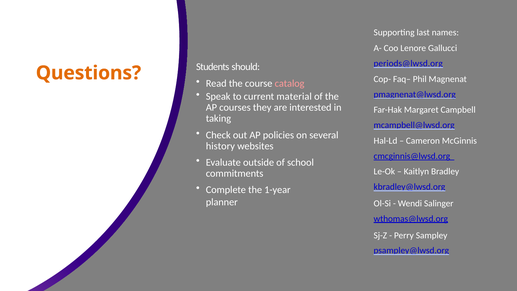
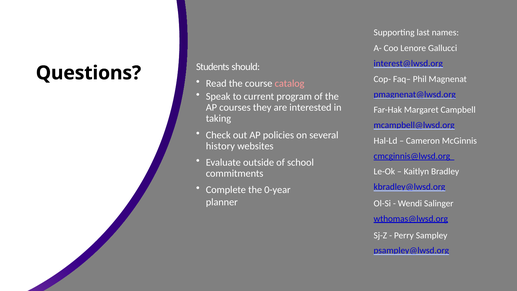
periods@lwsd.org: periods@lwsd.org -> interest@lwsd.org
Questions colour: orange -> black
material: material -> program
1-year: 1-year -> 0-year
